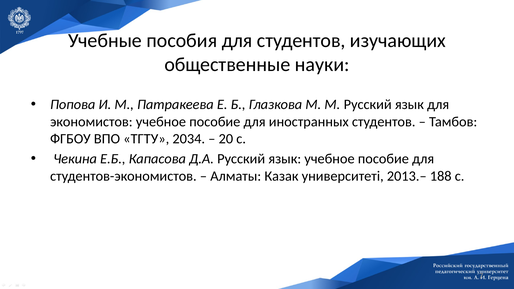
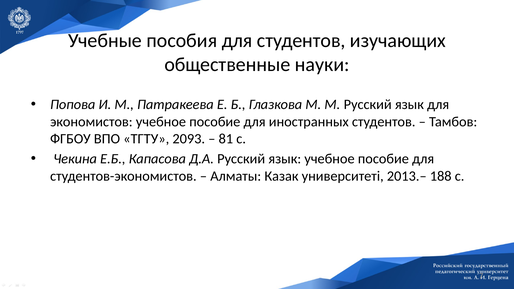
2034: 2034 -> 2093
20: 20 -> 81
